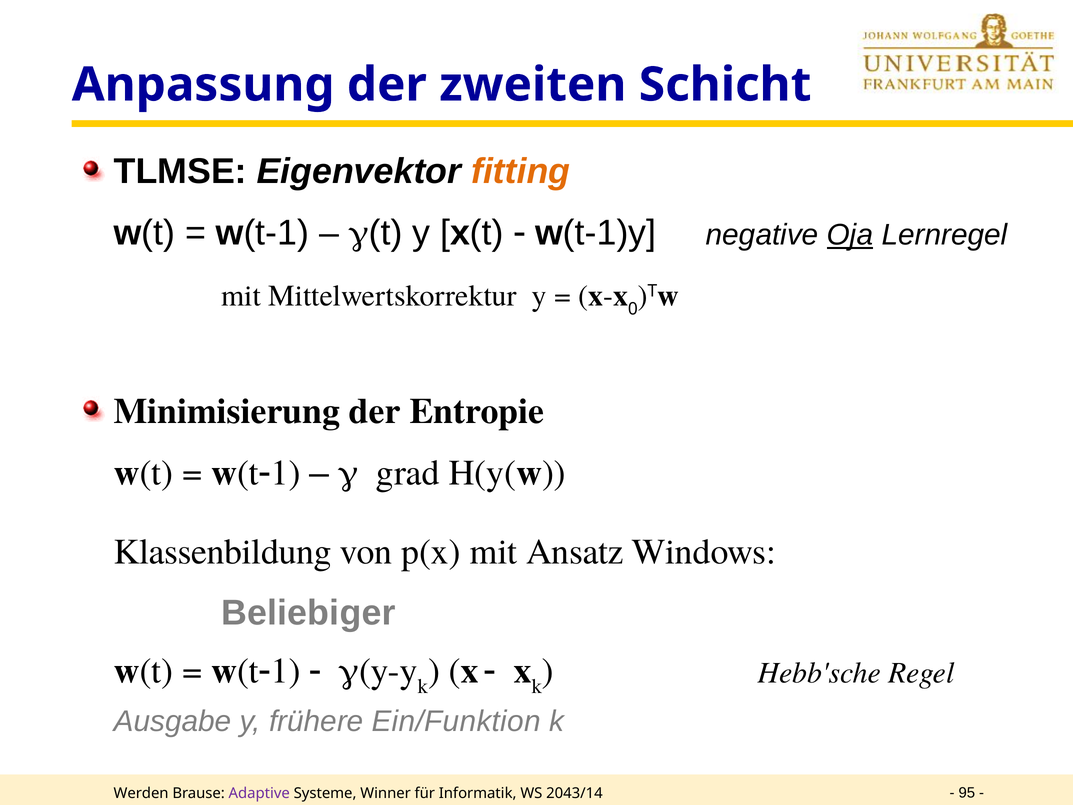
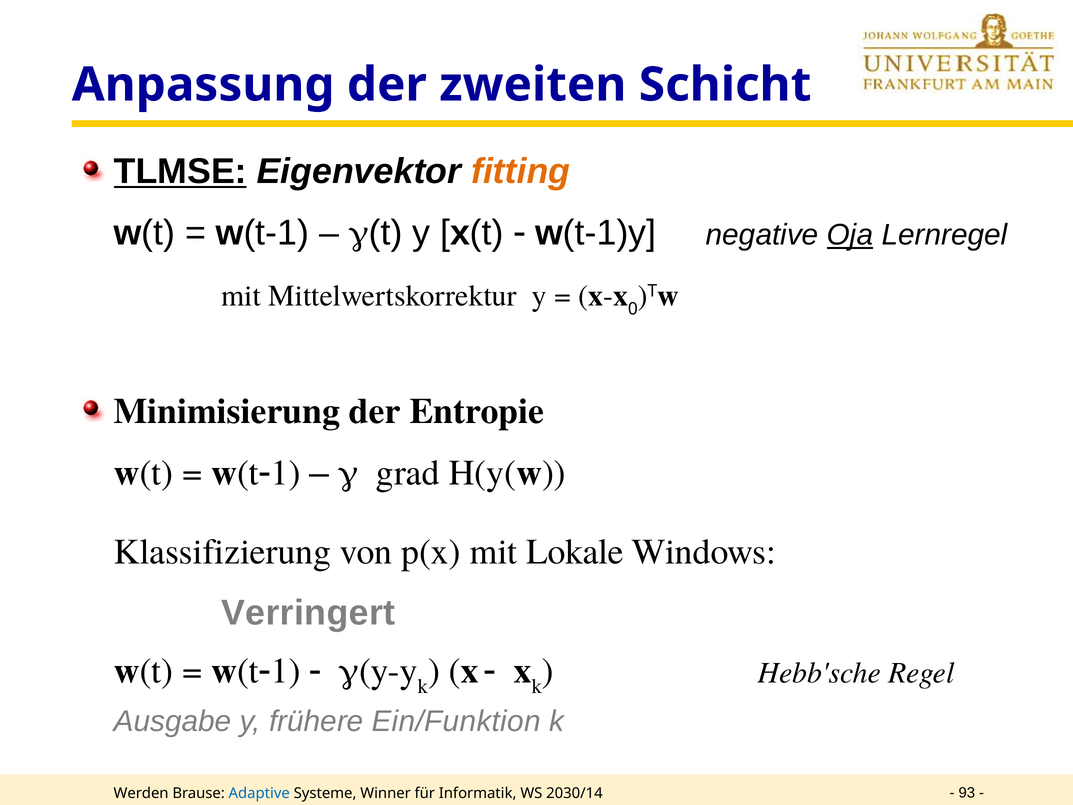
TLMSE underline: none -> present
Klassenbildung: Klassenbildung -> Klassifizierung
Ansatz: Ansatz -> Lokale
Beliebiger: Beliebiger -> Verringert
Adaptive colour: purple -> blue
2043/14: 2043/14 -> 2030/14
95: 95 -> 93
